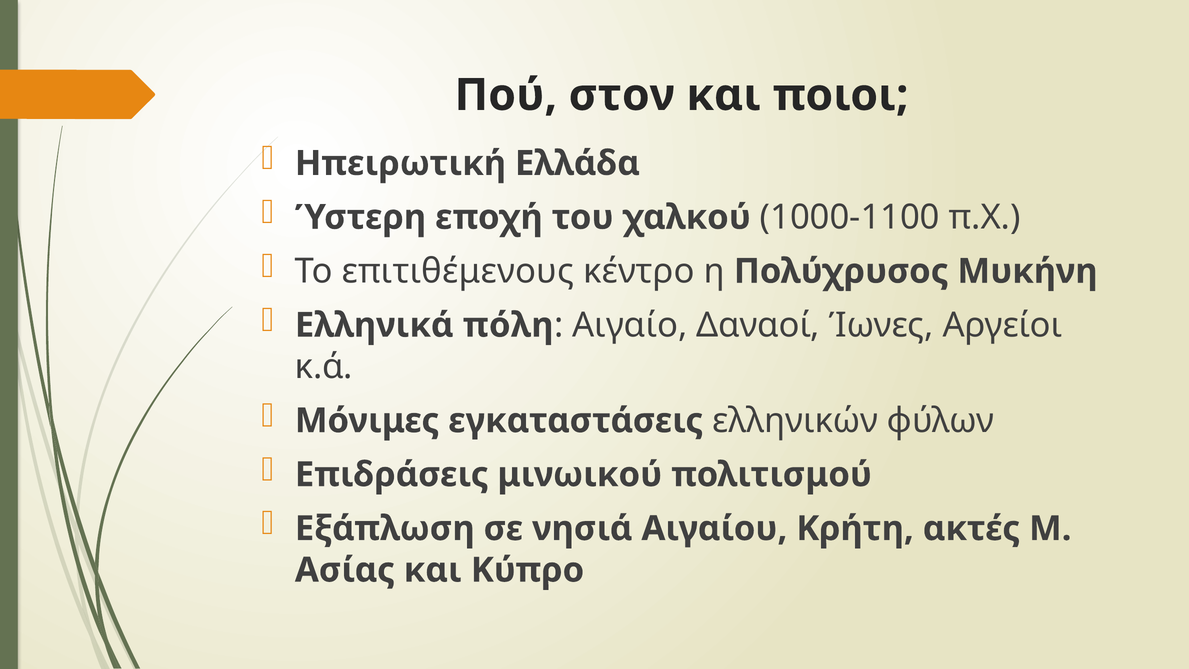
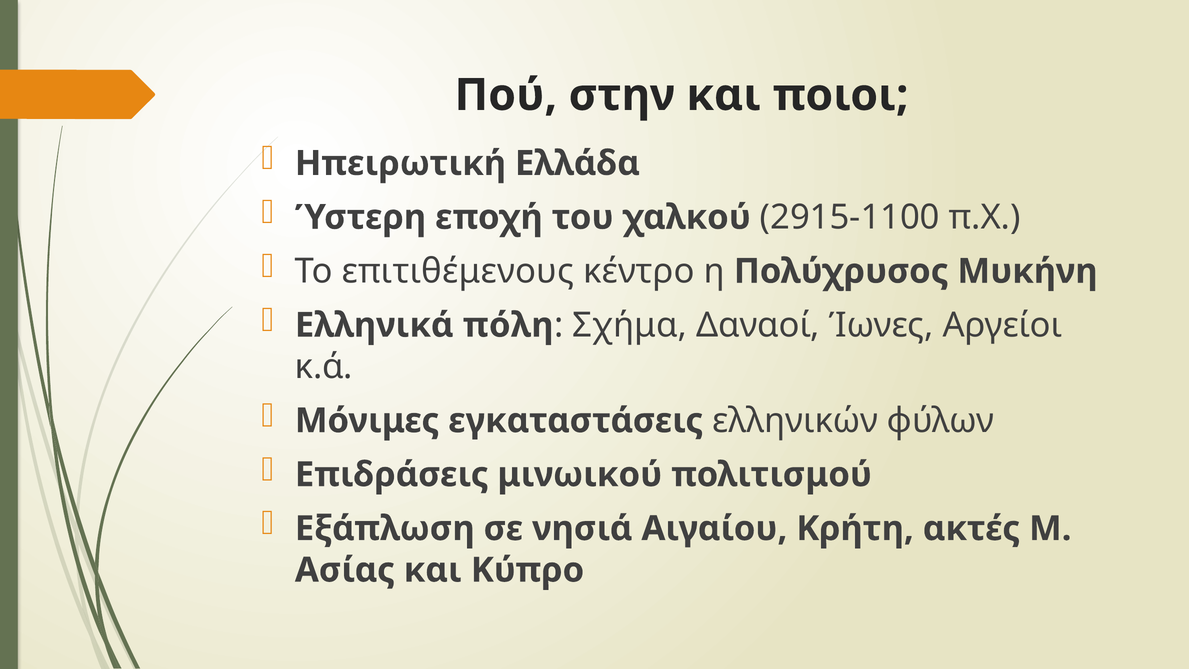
στον: στον -> στην
1000-1100: 1000-1100 -> 2915-1100
Αιγαίο: Αιγαίο -> Σχήμα
